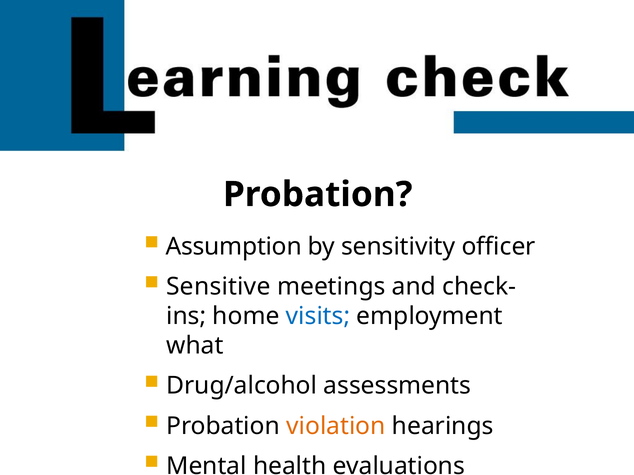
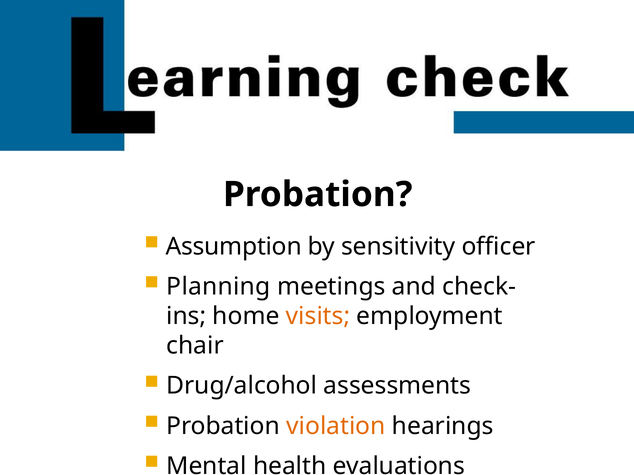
Sensitive: Sensitive -> Planning
visits colour: blue -> orange
what: what -> chair
